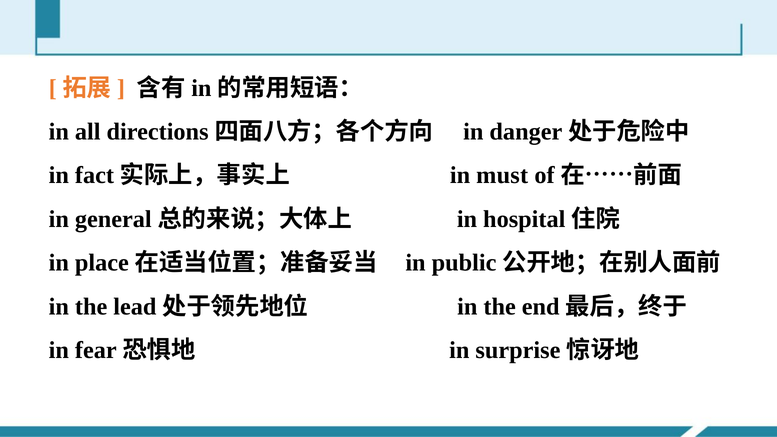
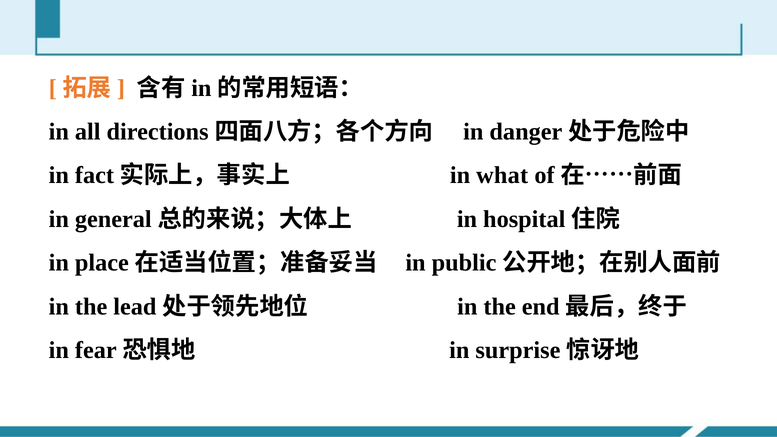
must: must -> what
